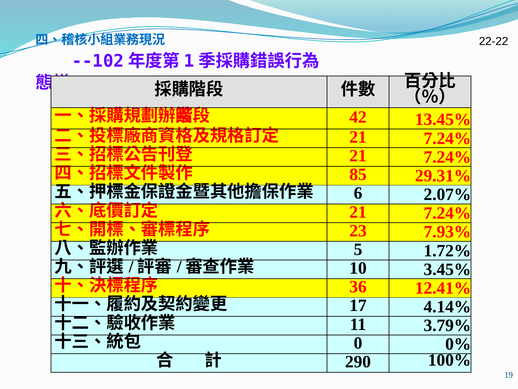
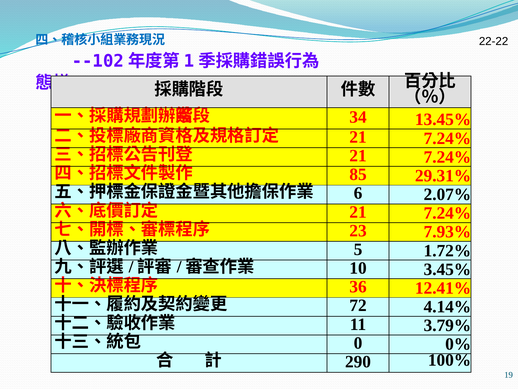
42: 42 -> 34
17: 17 -> 72
